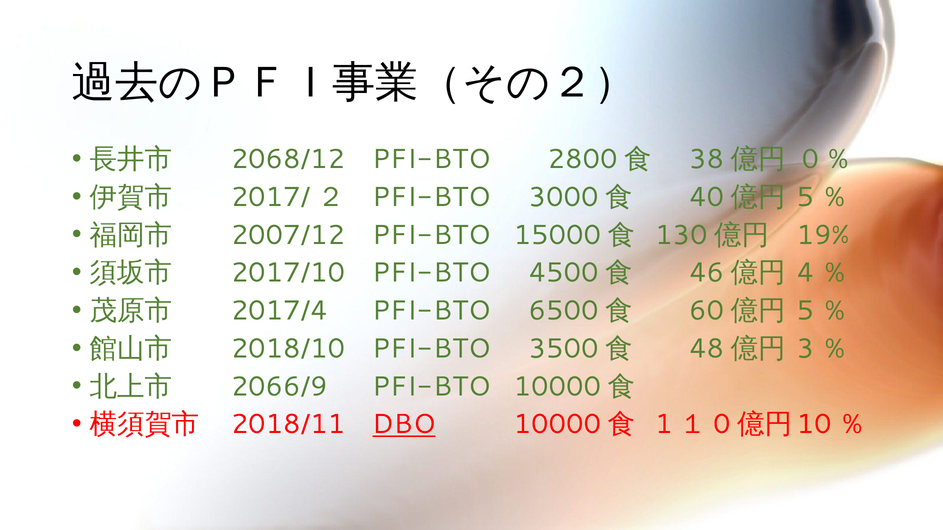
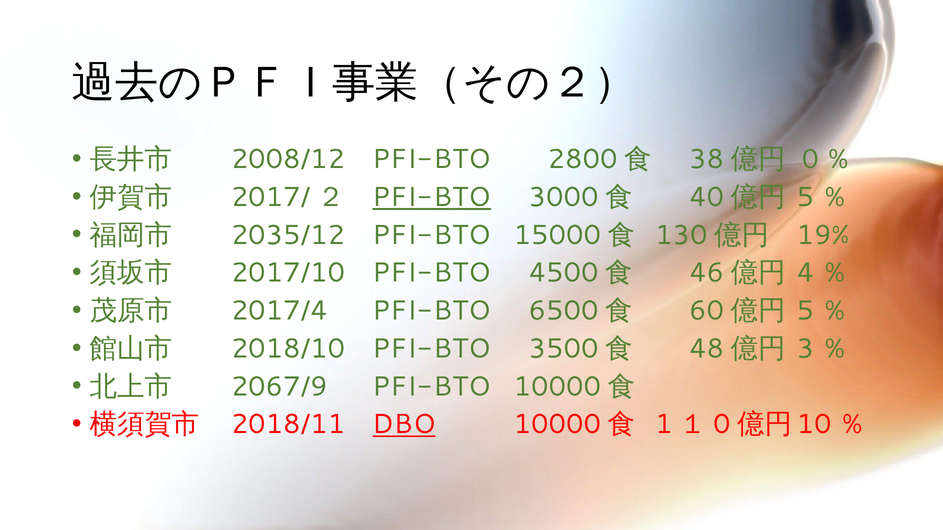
2068/12: 2068/12 -> 2008/12
PFI-BTO at (432, 197) underline: none -> present
2007/12: 2007/12 -> 2035/12
2066/9: 2066/9 -> 2067/9
